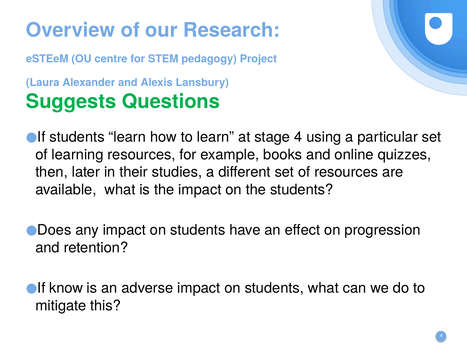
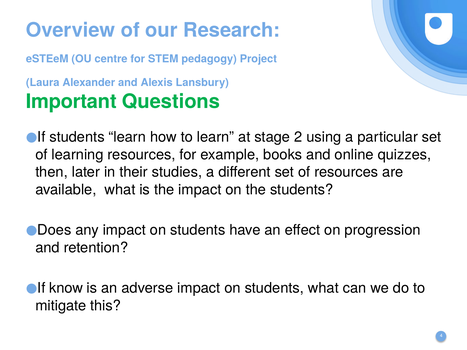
Suggests: Suggests -> Important
stage 4: 4 -> 2
